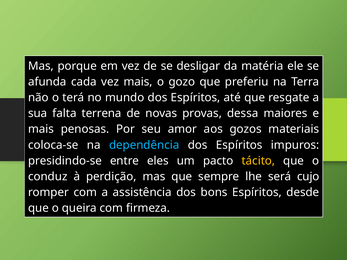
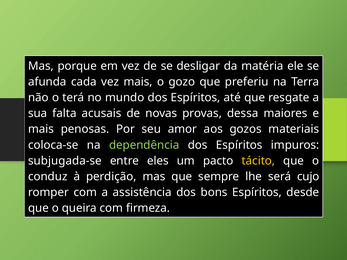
terrena: terrena -> acusais
dependência colour: light blue -> light green
presidindo-se: presidindo-se -> subjugada-se
